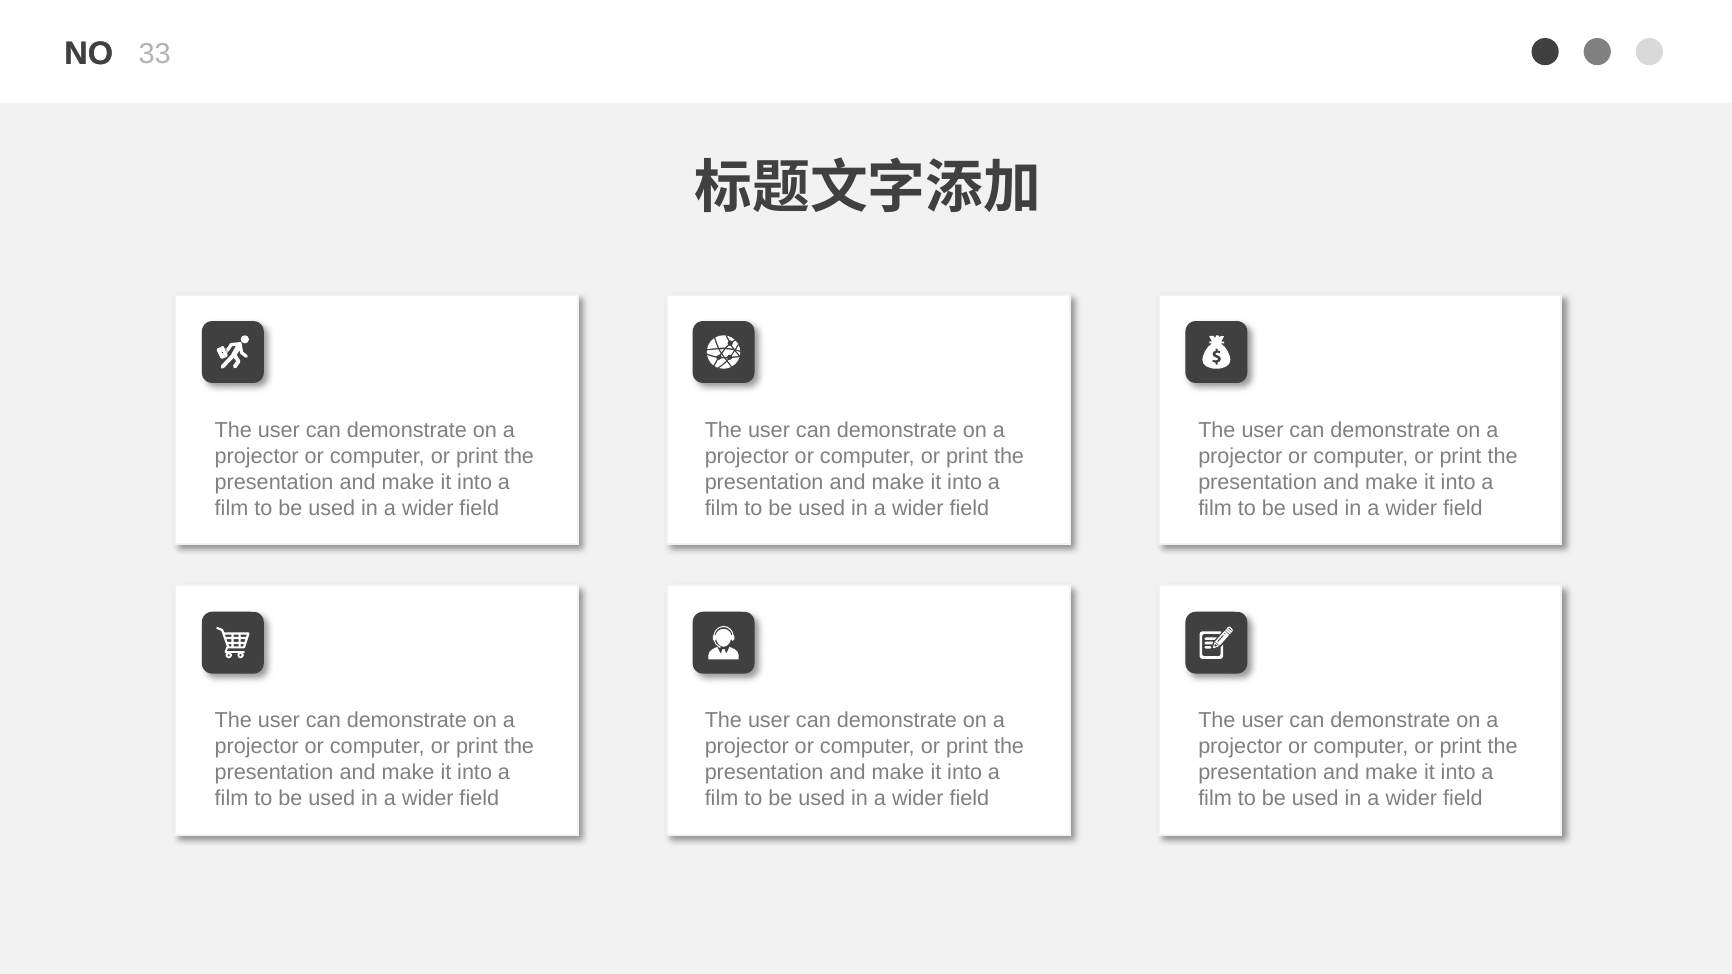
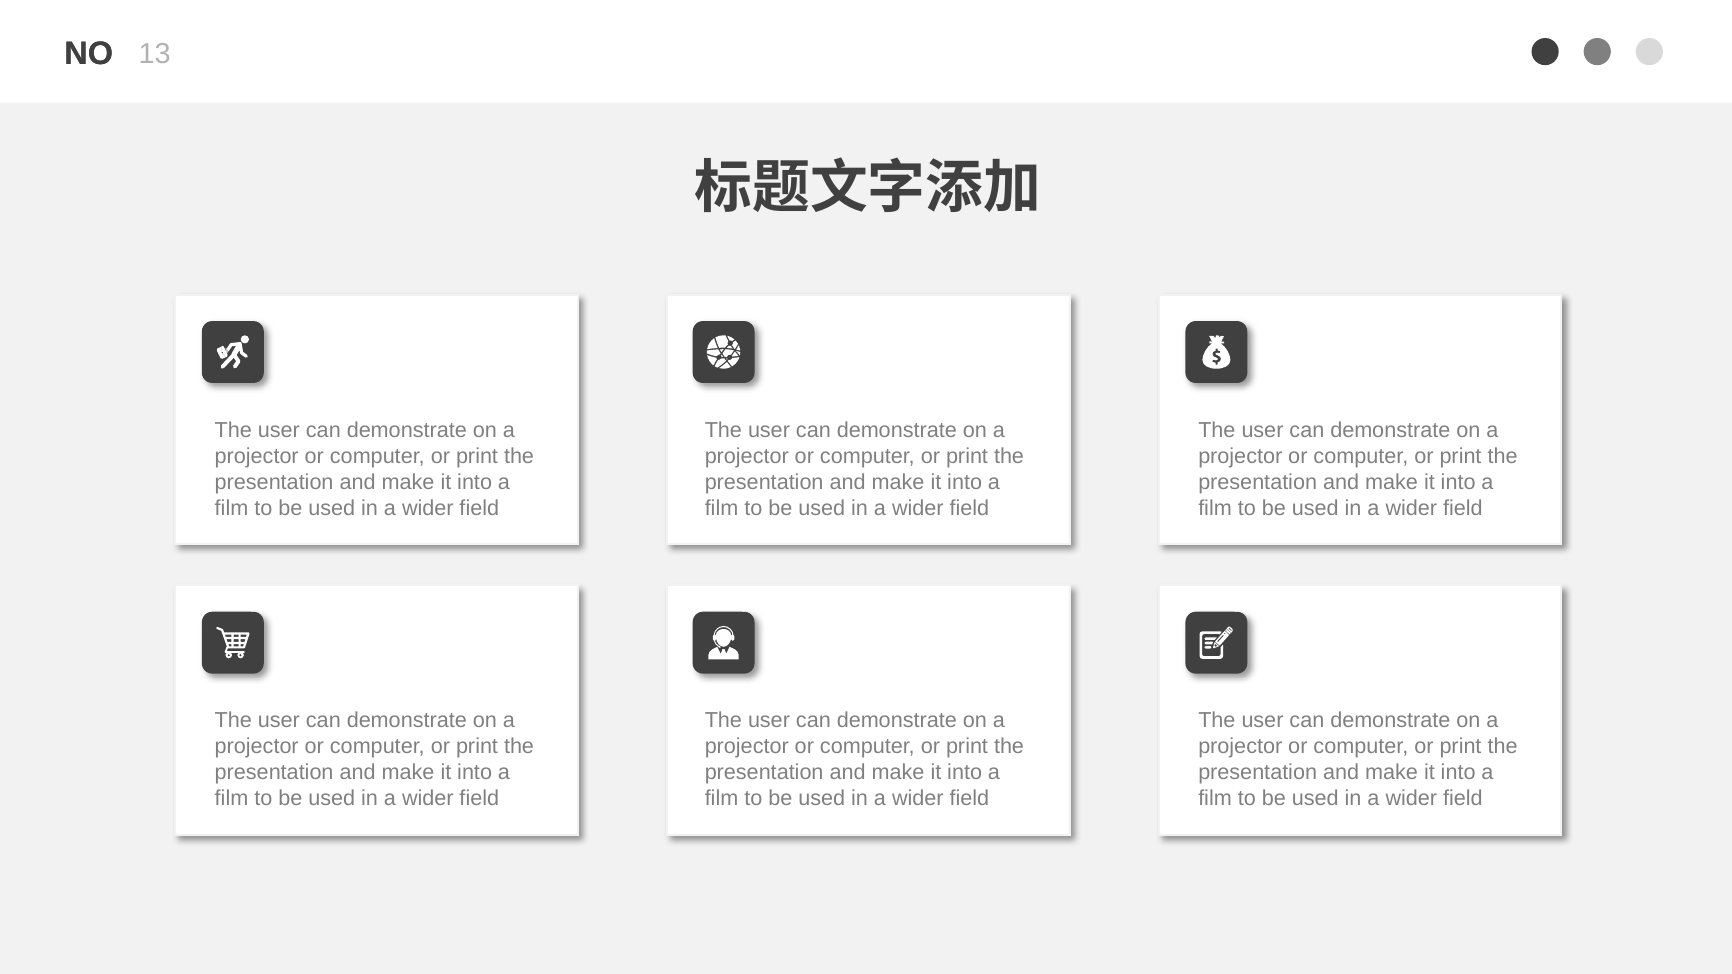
33: 33 -> 13
